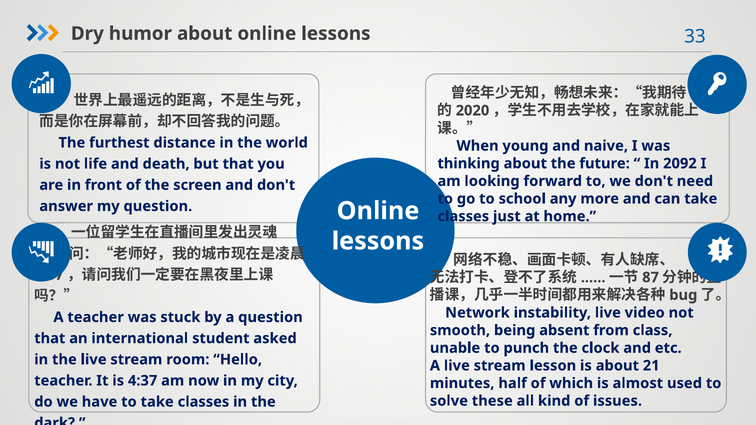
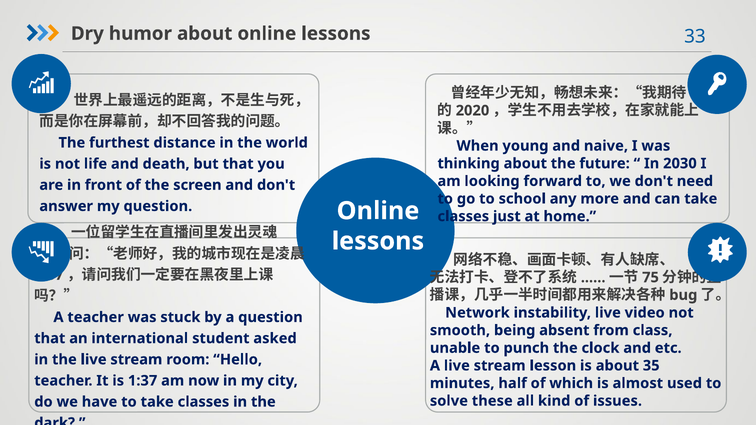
2092: 2092 -> 2030
87: 87 -> 75
21: 21 -> 35
4:37: 4:37 -> 1:37
